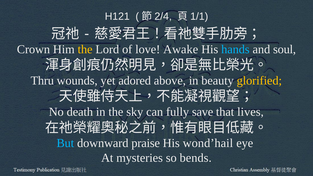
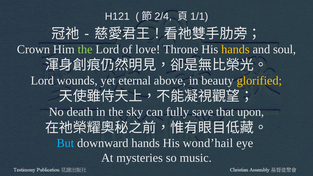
the at (85, 49) colour: yellow -> light green
Awake: Awake -> Throne
hands at (235, 49) colour: light blue -> yellow
Thru at (42, 81): Thru -> Lord
adored: adored -> eternal
lives: lives -> upon
downward praise: praise -> hands
bends: bends -> music
